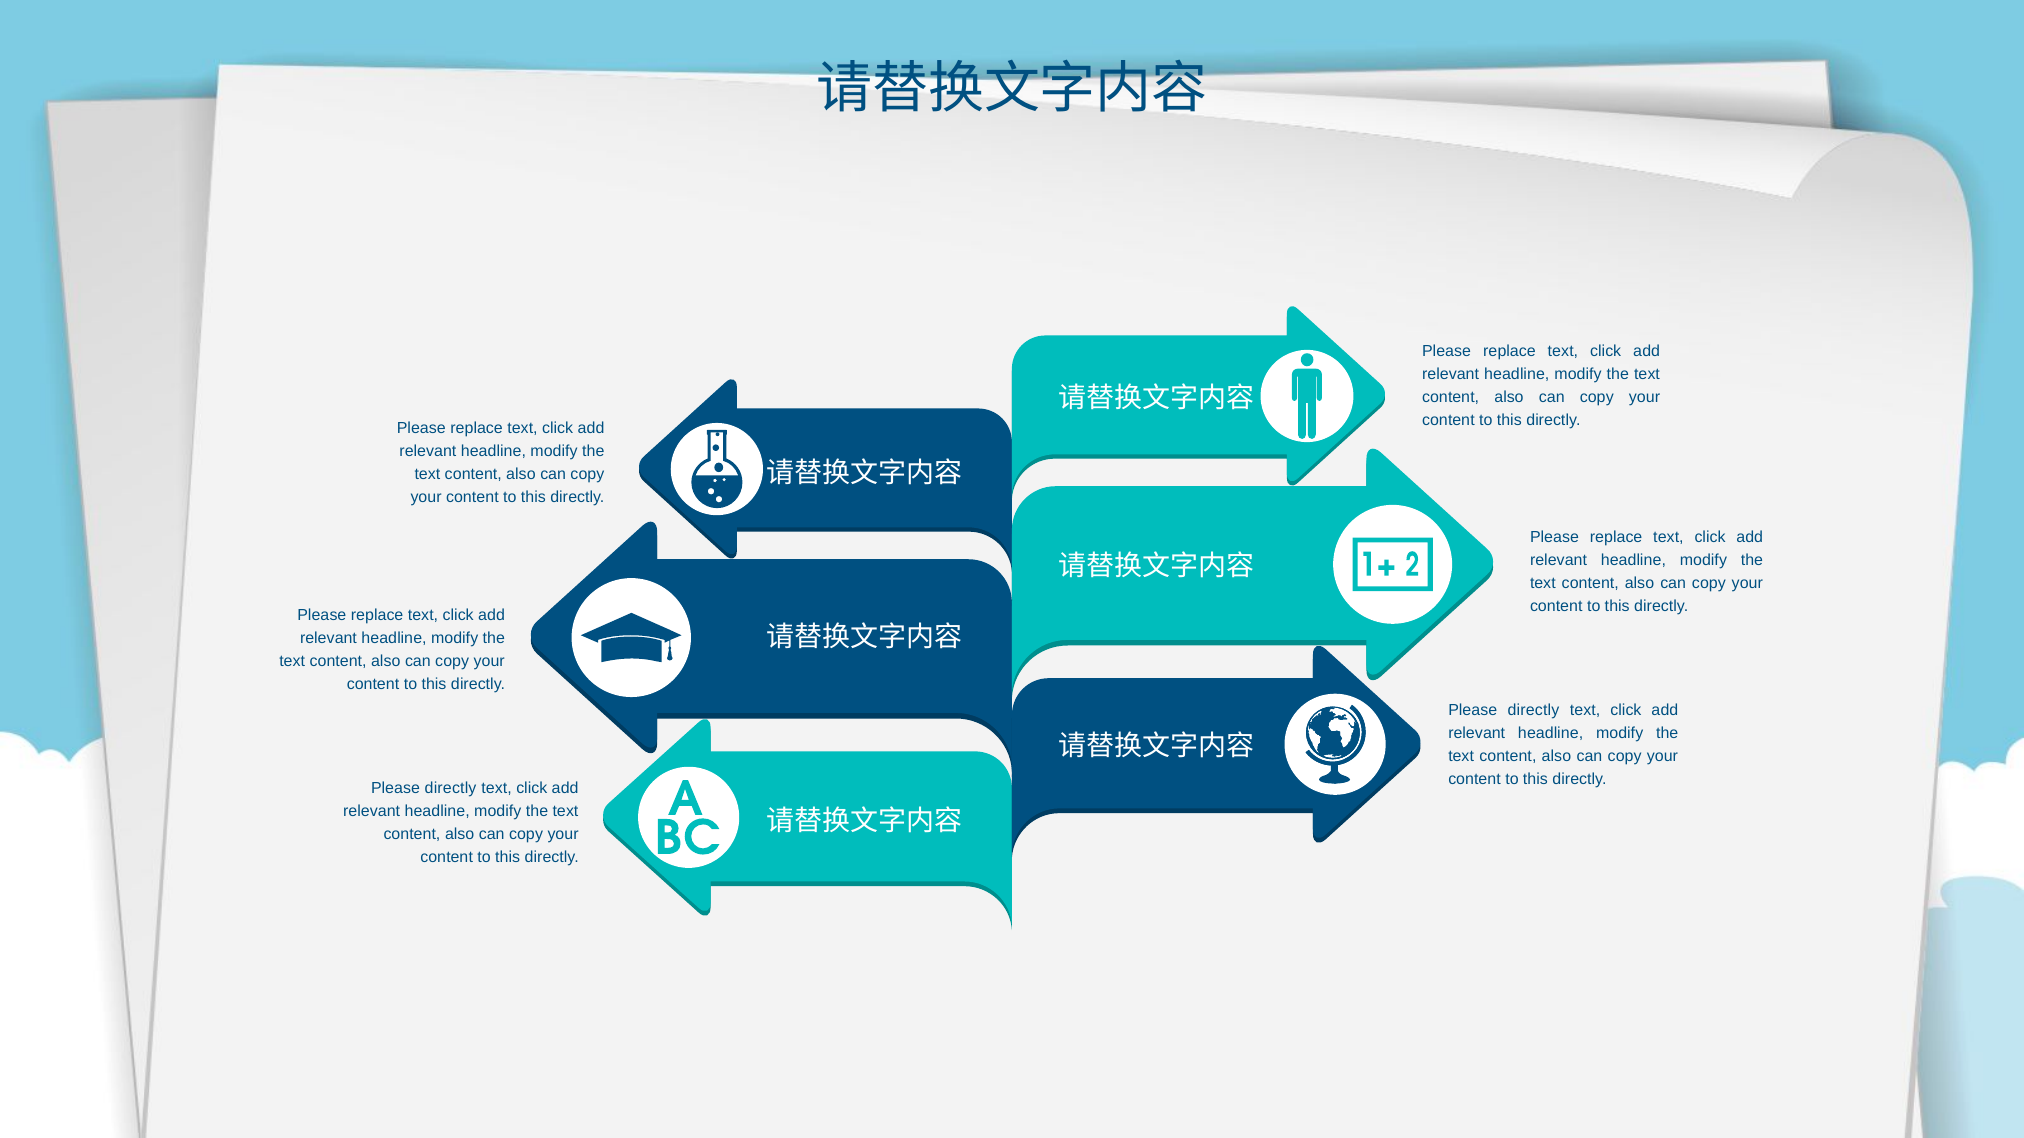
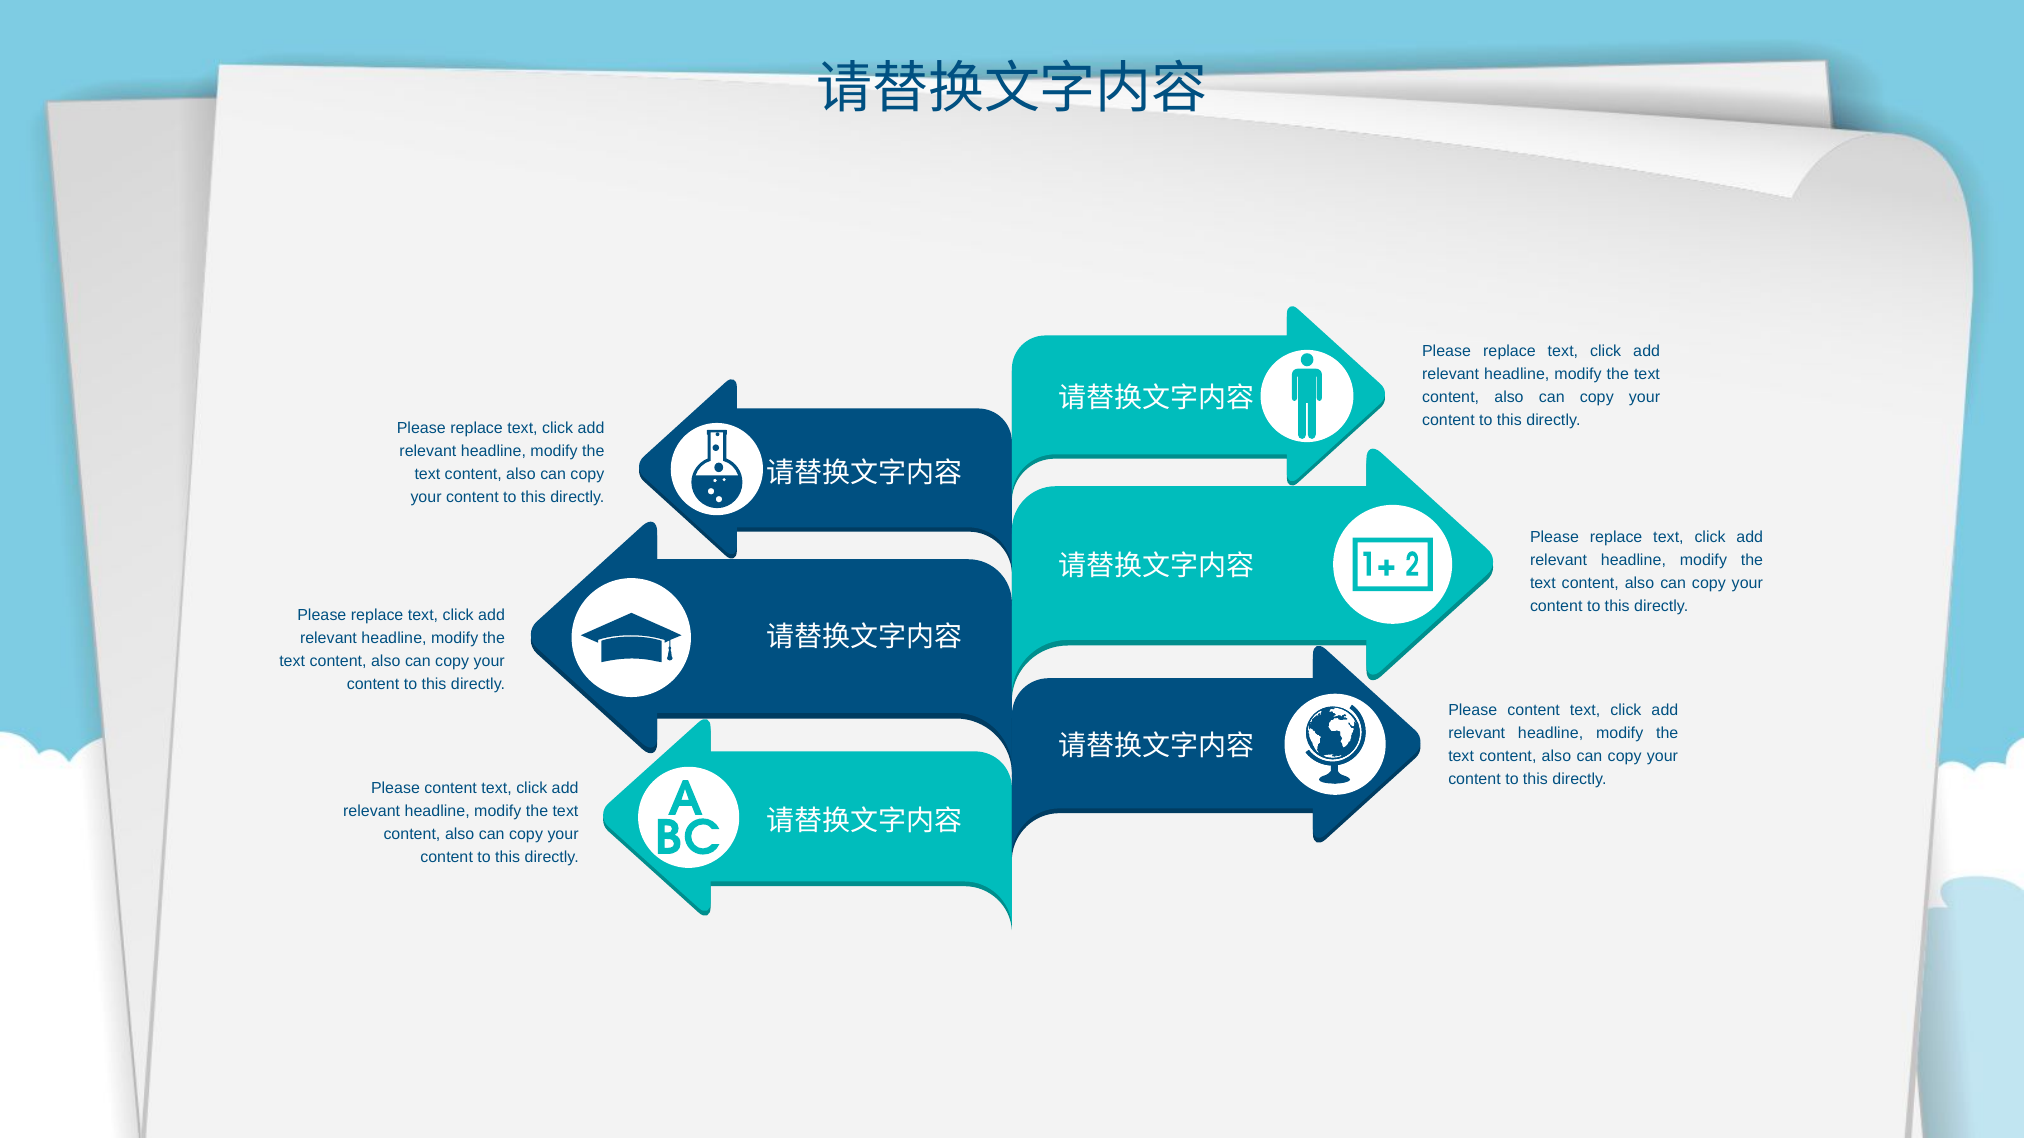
directly at (1534, 711): directly -> content
directly at (451, 788): directly -> content
